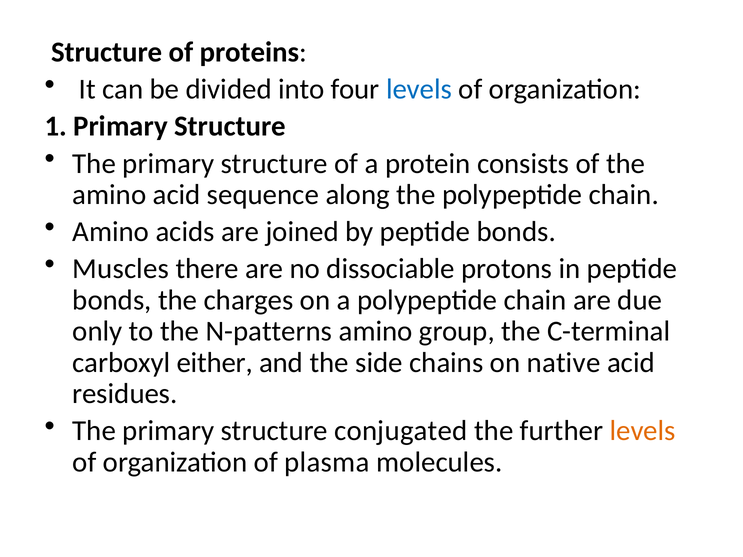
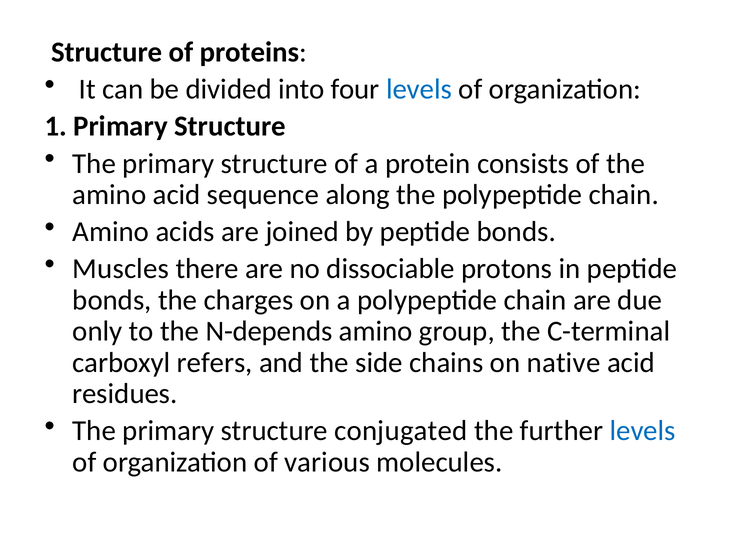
N-patterns: N-patterns -> N-depends
either: either -> refers
levels at (643, 431) colour: orange -> blue
plasma: plasma -> various
